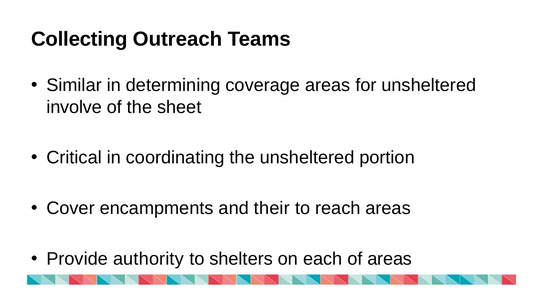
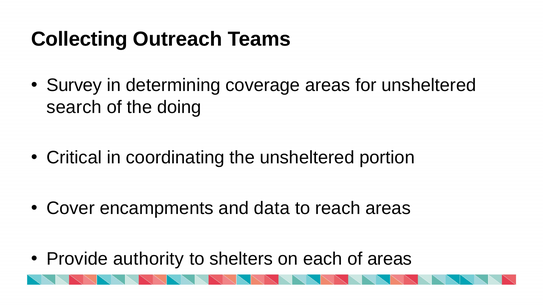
Similar: Similar -> Survey
involve: involve -> search
sheet: sheet -> doing
their: their -> data
